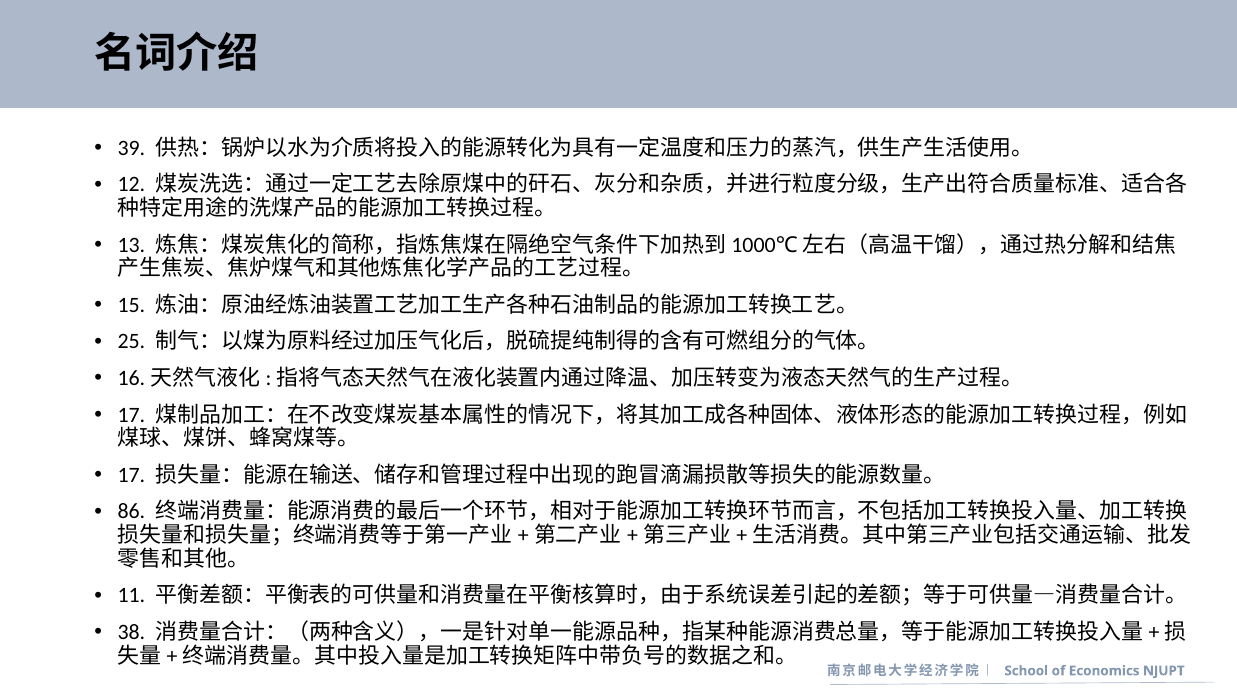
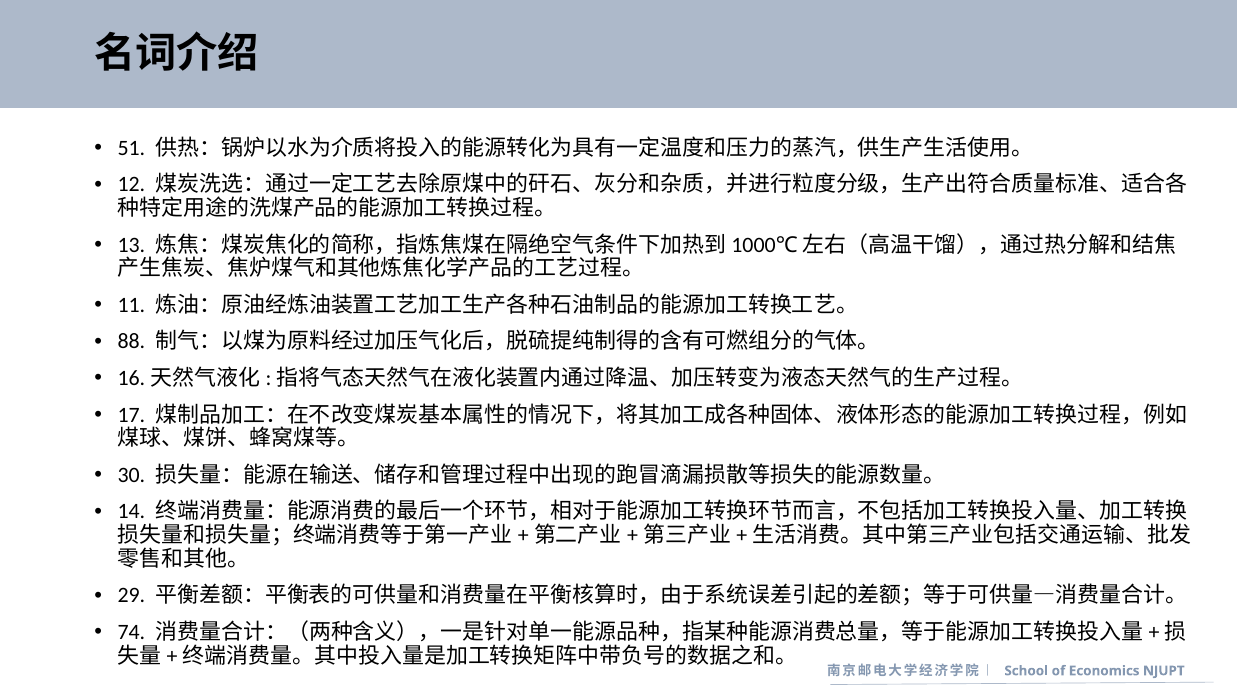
39: 39 -> 51
15: 15 -> 11
25: 25 -> 88
17 at (131, 475): 17 -> 30
86: 86 -> 14
11: 11 -> 29
38: 38 -> 74
